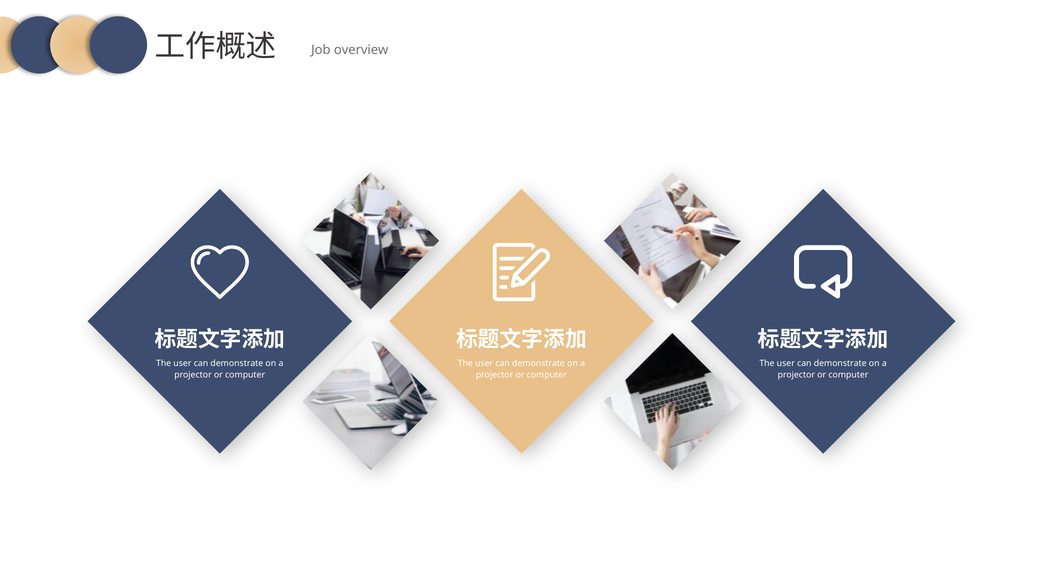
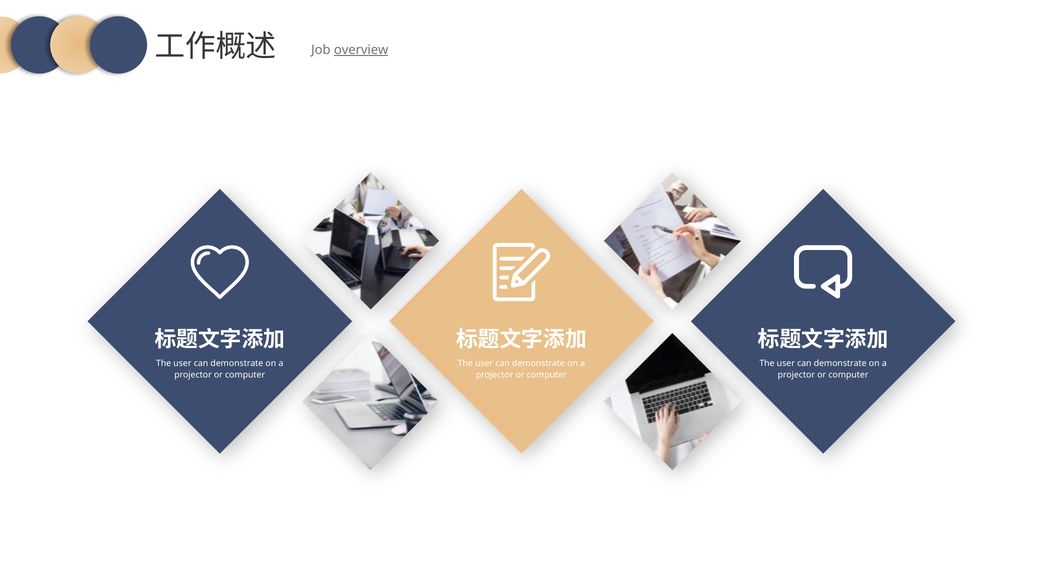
overview underline: none -> present
